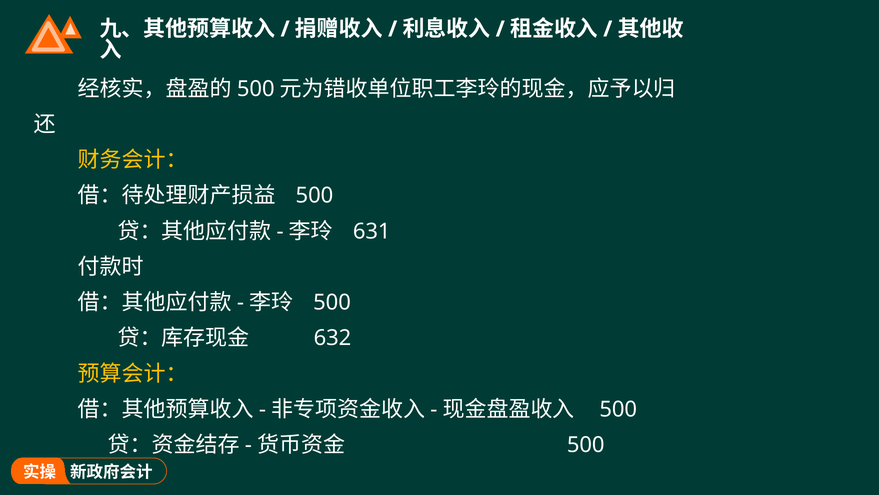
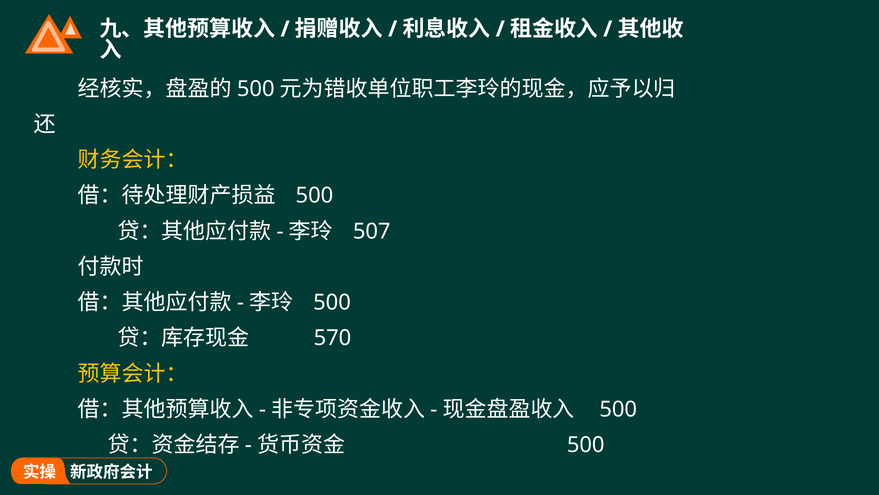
631: 631 -> 507
632: 632 -> 570
